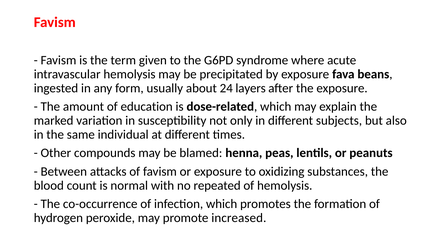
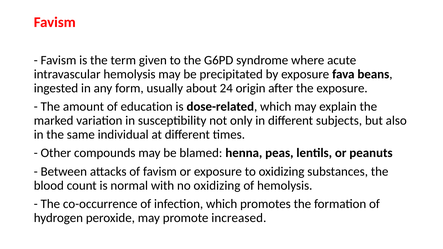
layers: layers -> origin
no repeated: repeated -> oxidizing
